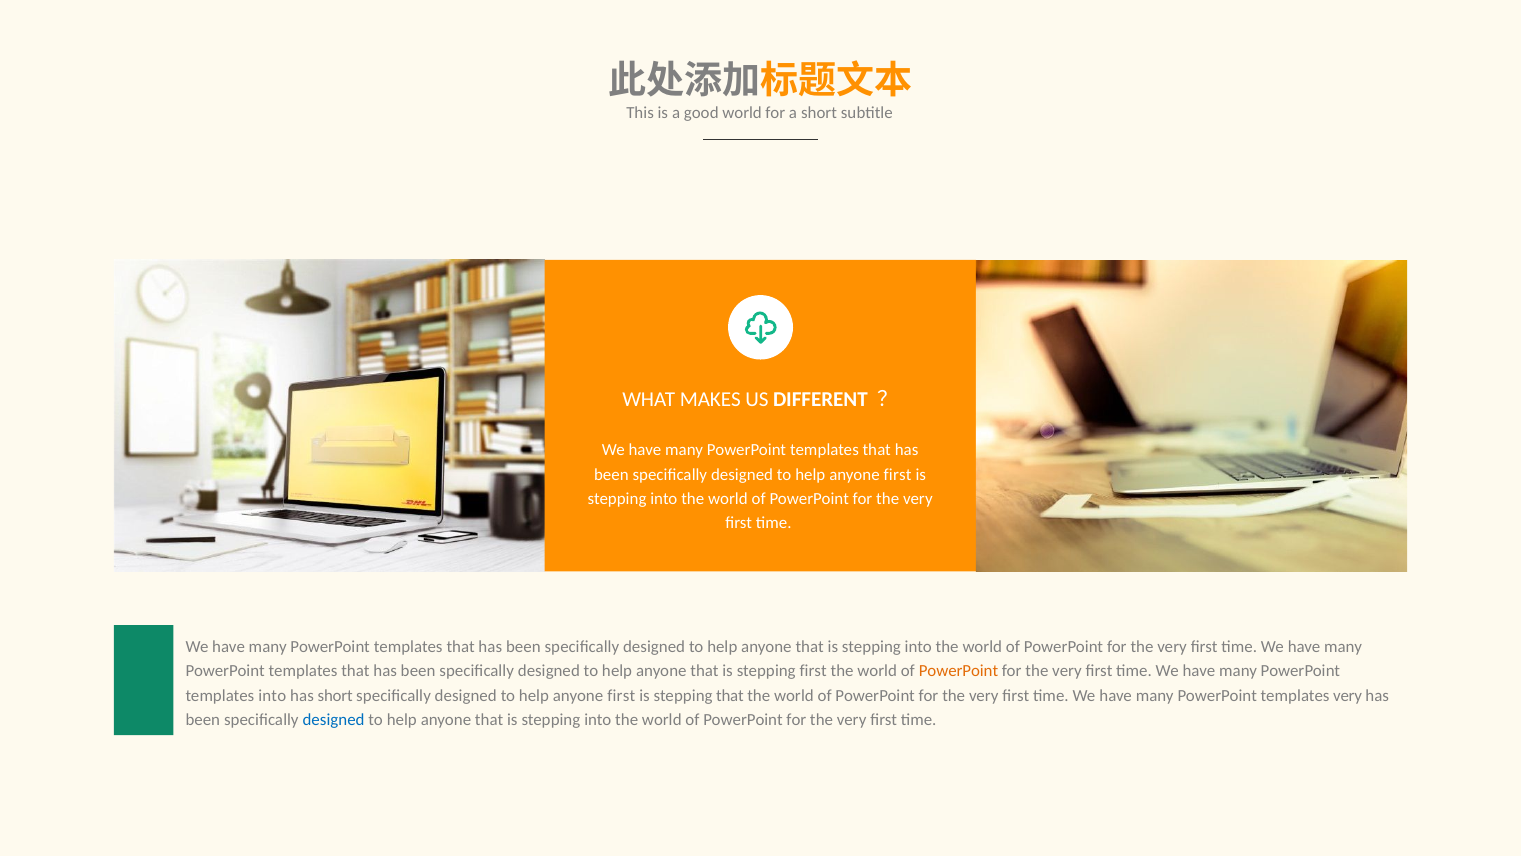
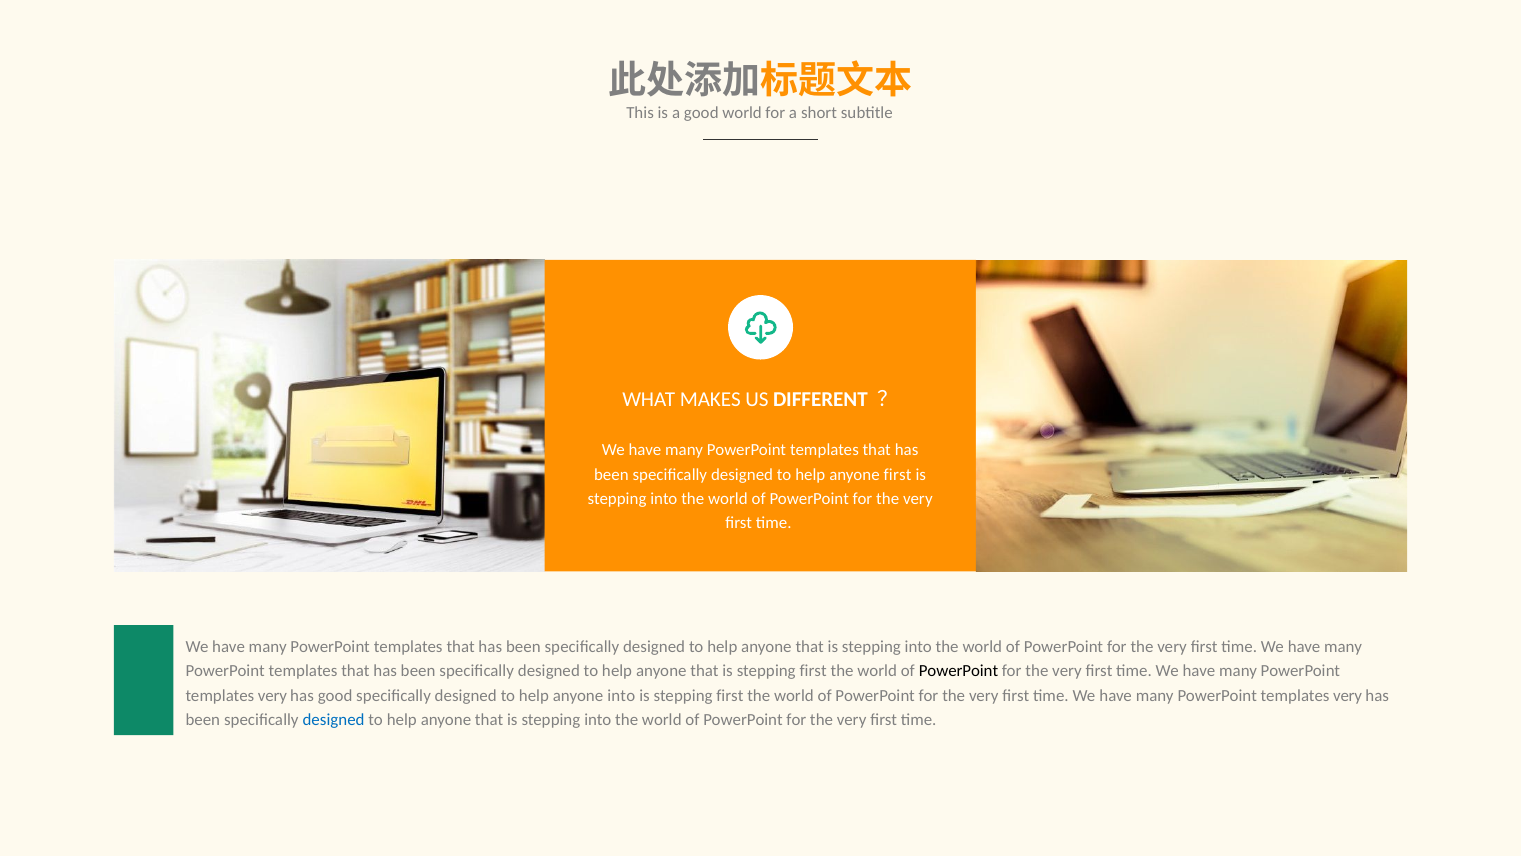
PowerPoint at (958, 671) colour: orange -> black
into at (272, 695): into -> very
has short: short -> good
first at (621, 695): first -> into
that at (730, 695): that -> first
